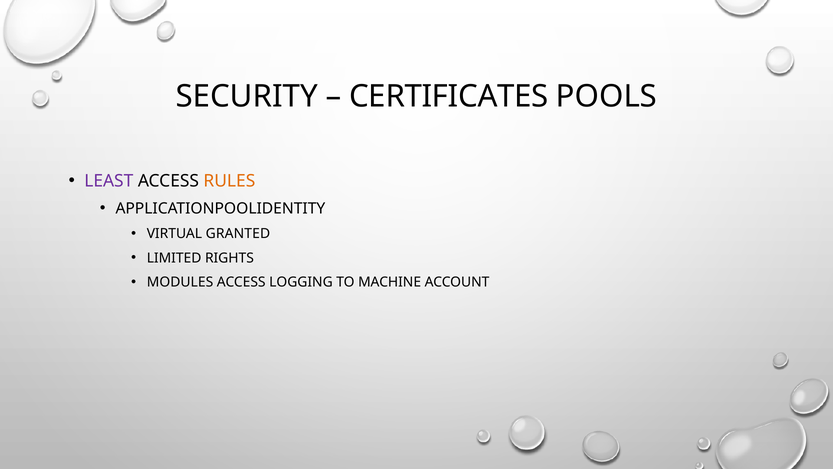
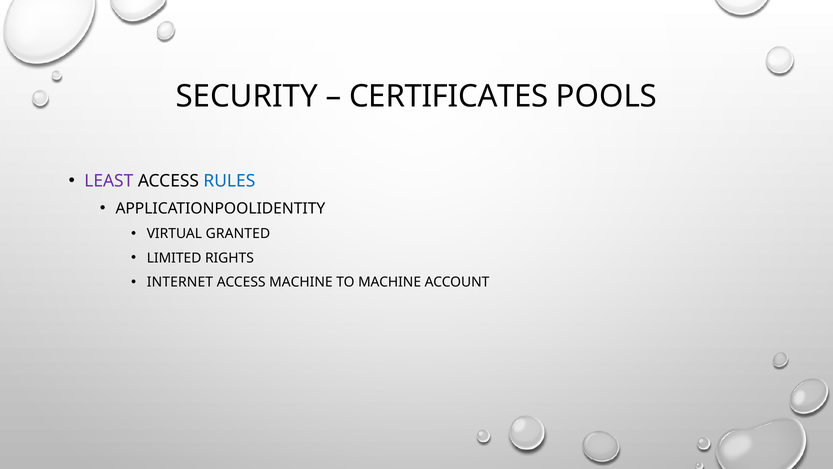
RULES colour: orange -> blue
MODULES: MODULES -> INTERNET
ACCESS LOGGING: LOGGING -> MACHINE
